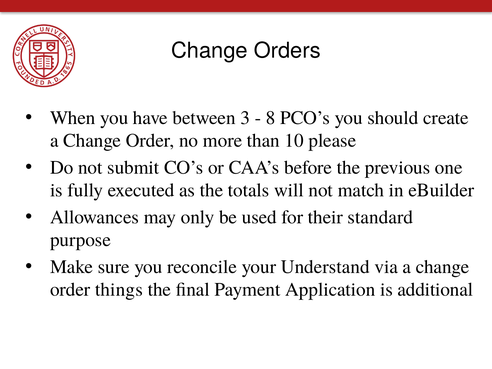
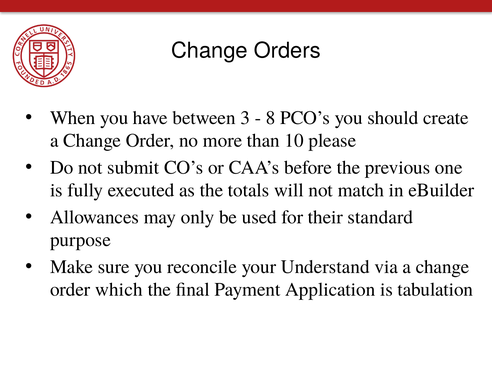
things: things -> which
additional: additional -> tabulation
